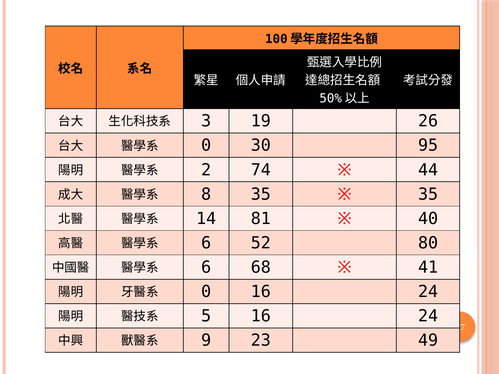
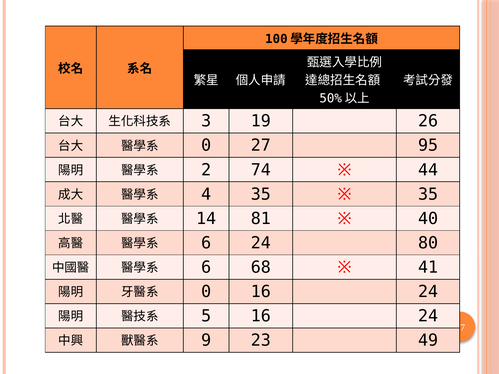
0 30: 30 -> 27
8: 8 -> 4
6 52: 52 -> 24
